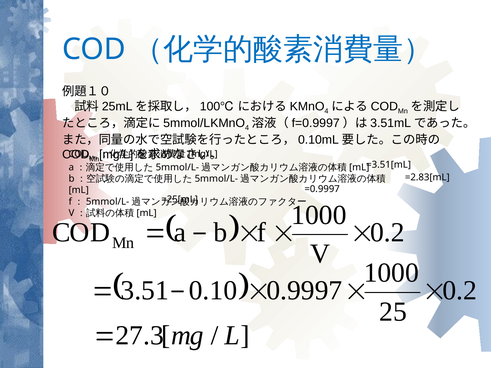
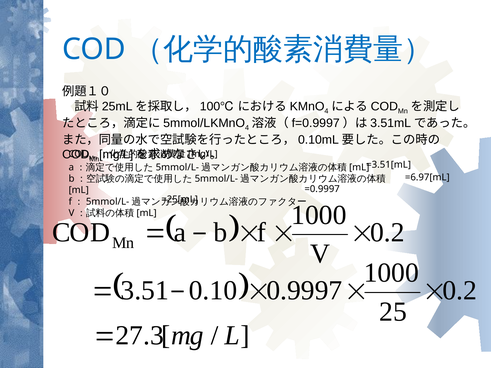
=2.83[mL: =2.83[mL -> =6.97[mL
